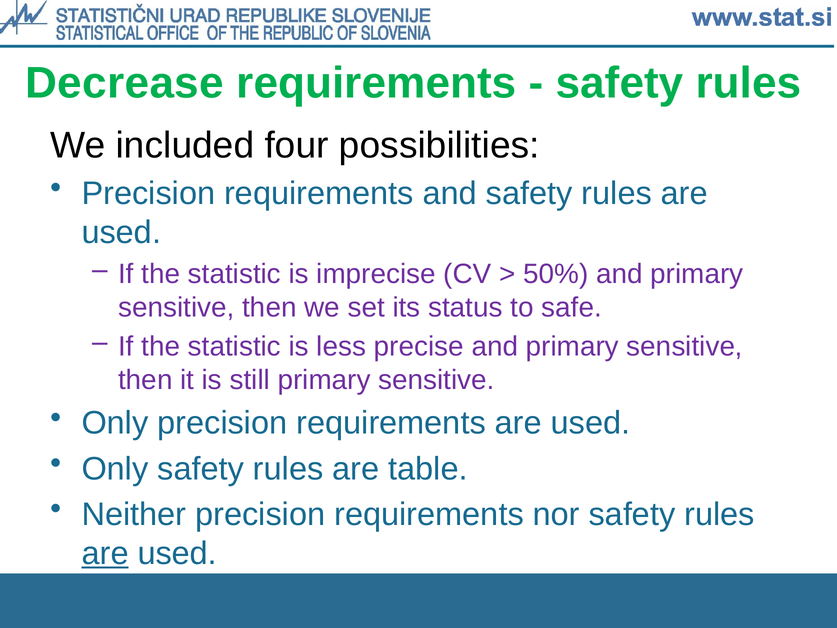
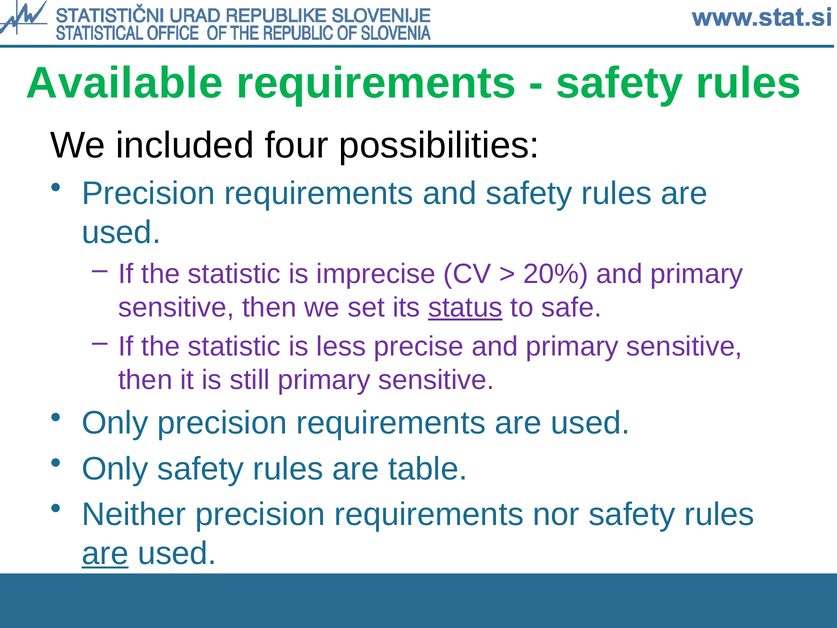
Decrease: Decrease -> Available
50%: 50% -> 20%
status underline: none -> present
